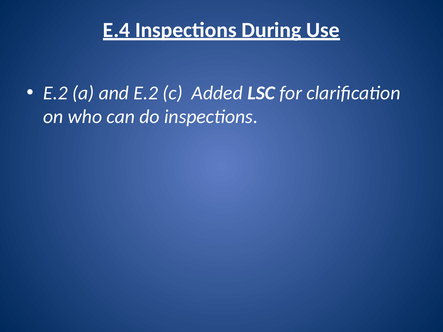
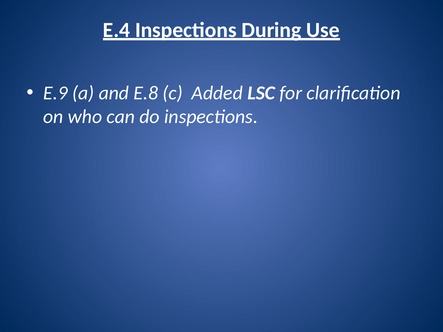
E.2 at (55, 93): E.2 -> E.9
and E.2: E.2 -> E.8
